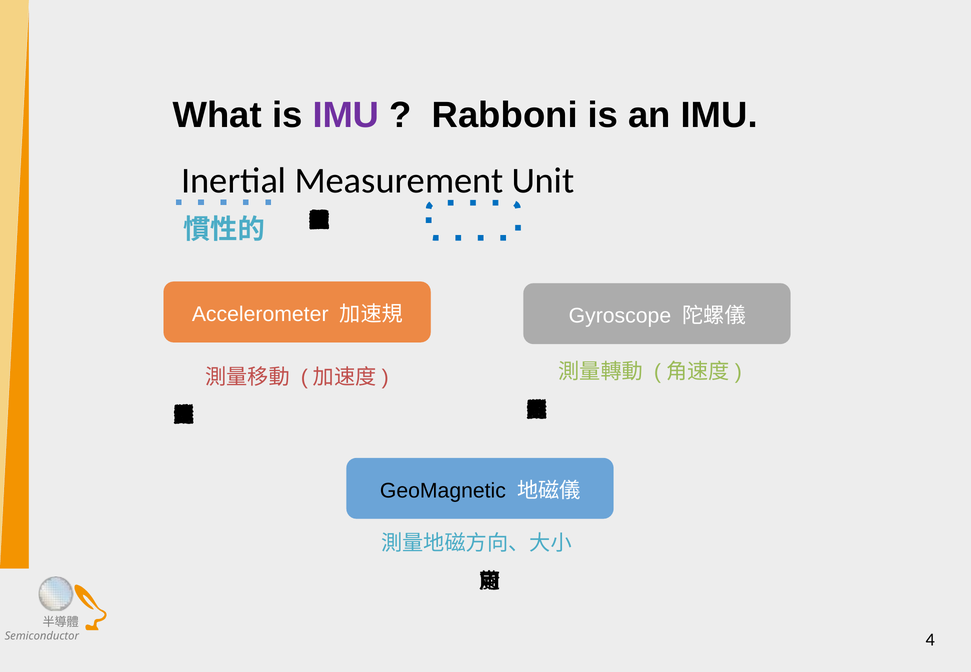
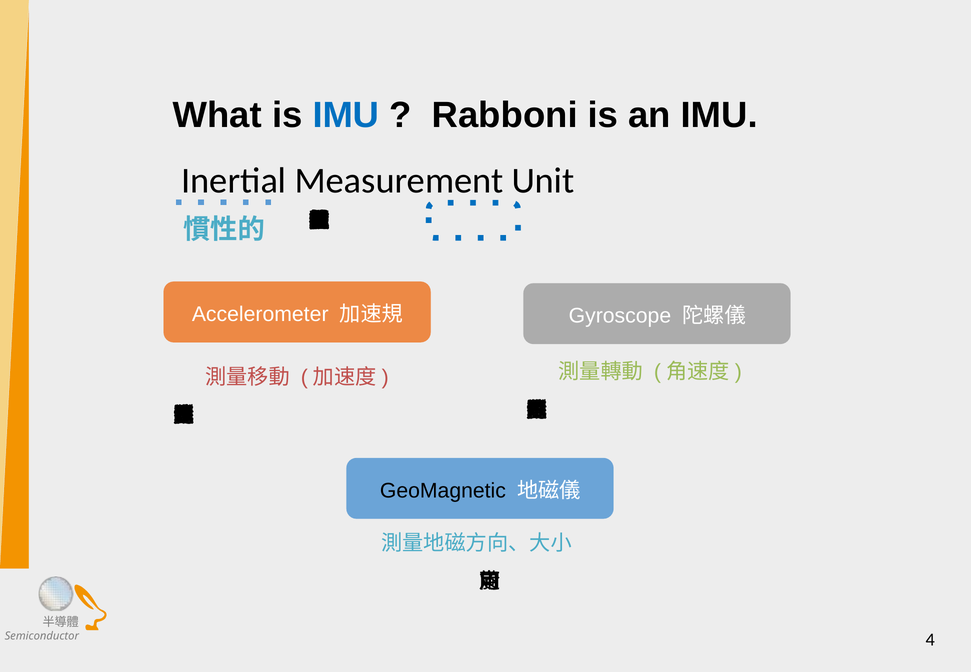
IMU at (346, 115) colour: purple -> blue
